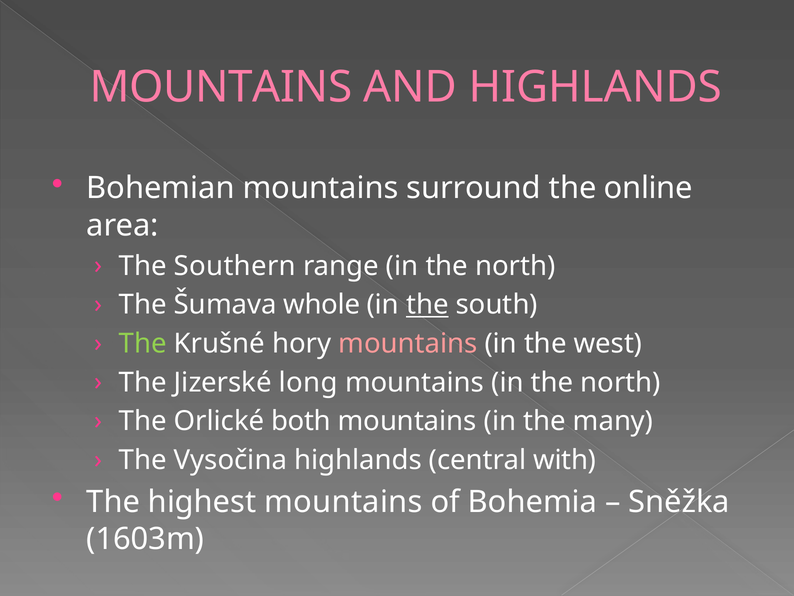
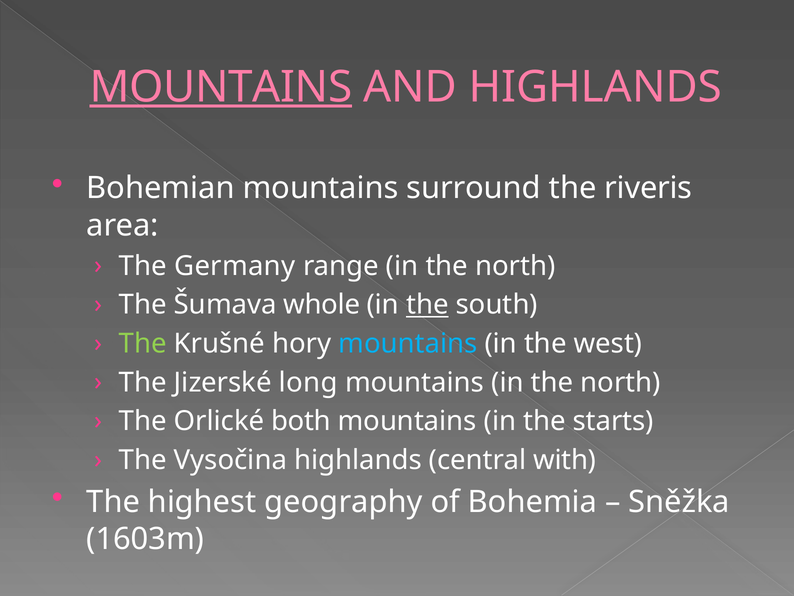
MOUNTAINS at (221, 87) underline: none -> present
online: online -> riveris
Southern: Southern -> Germany
mountains at (408, 343) colour: pink -> light blue
many: many -> starts
highest mountains: mountains -> geography
